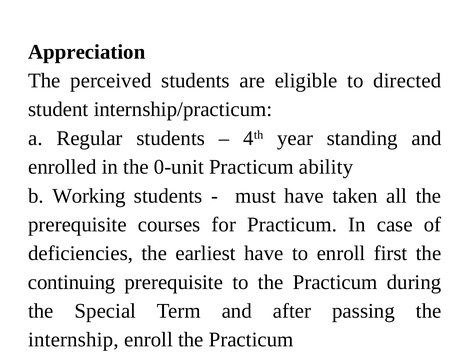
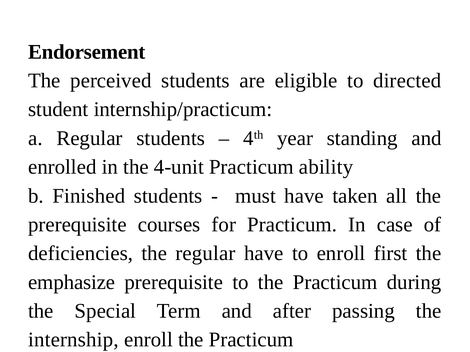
Appreciation: Appreciation -> Endorsement
0-unit: 0-unit -> 4-unit
Working: Working -> Finished
the earliest: earliest -> regular
continuing: continuing -> emphasize
